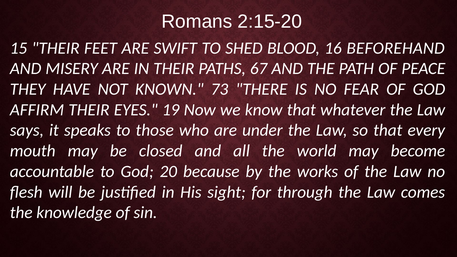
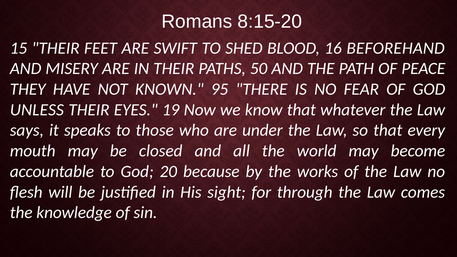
2:15-20: 2:15-20 -> 8:15-20
67: 67 -> 50
73: 73 -> 95
AFFIRM: AFFIRM -> UNLESS
